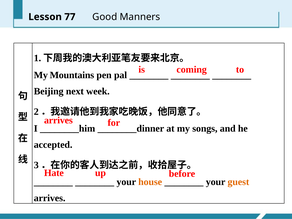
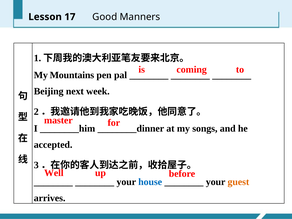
77: 77 -> 17
arrives at (58, 120): arrives -> master
Hate: Hate -> Well
house colour: orange -> blue
